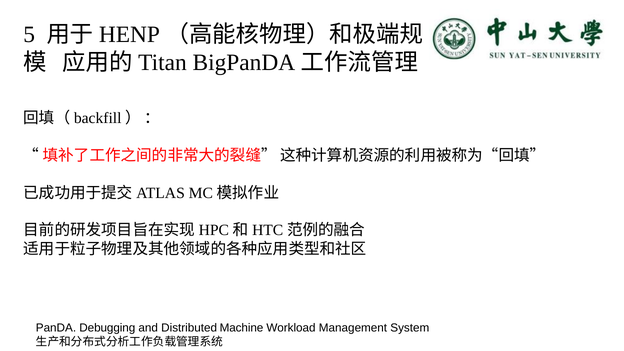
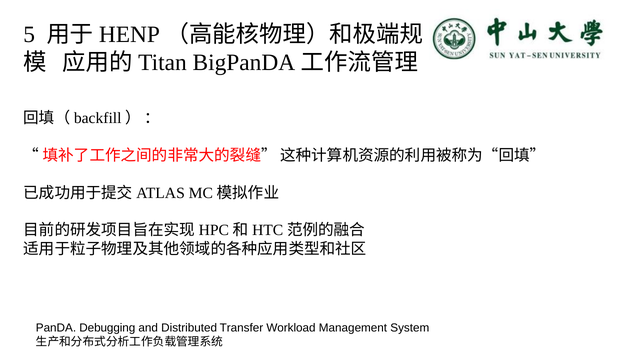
Machine: Machine -> Transfer
